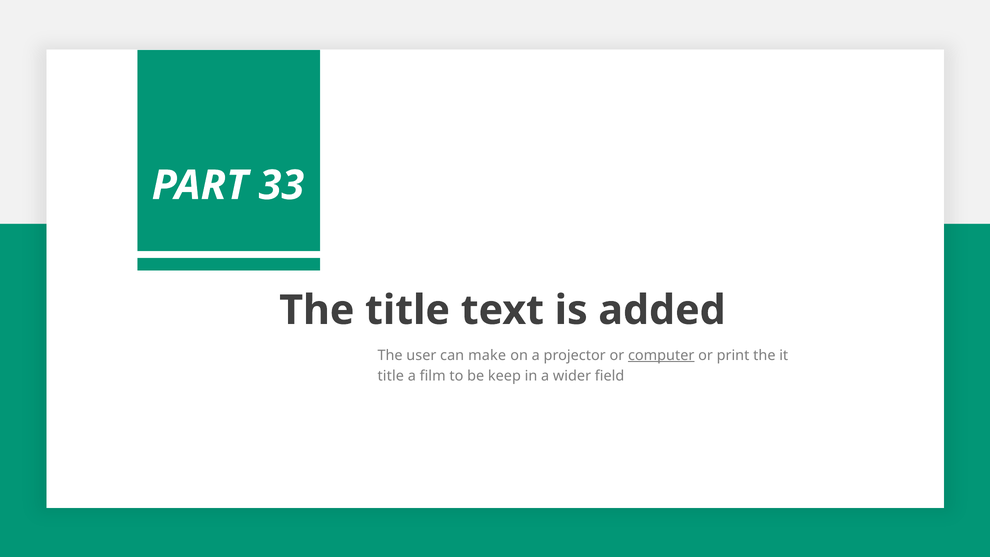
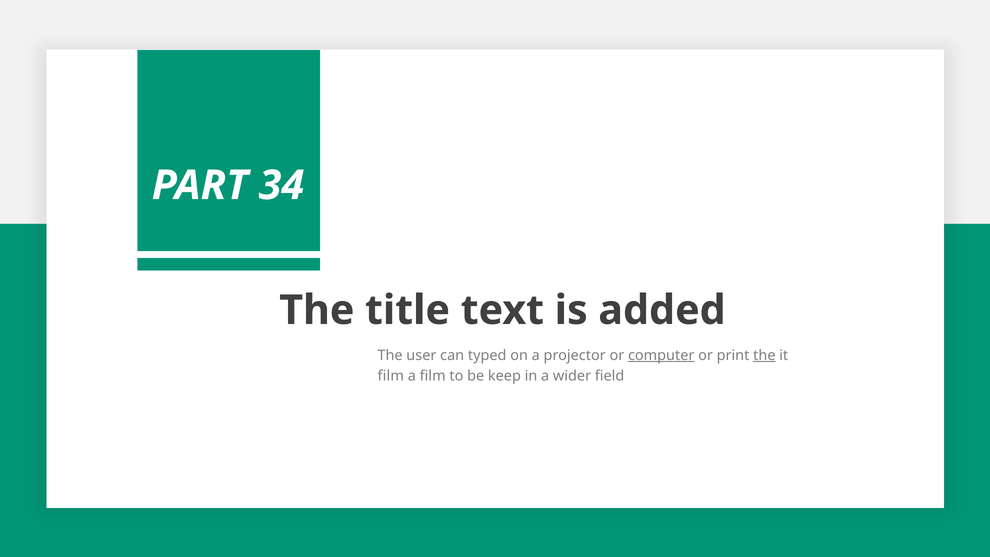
33: 33 -> 34
make: make -> typed
the at (764, 355) underline: none -> present
title at (391, 376): title -> film
